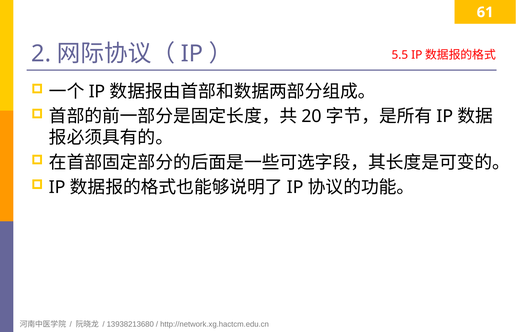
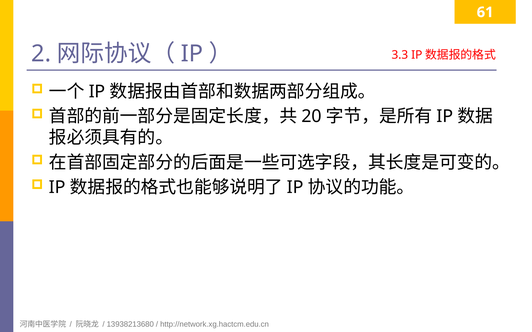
5.5: 5.5 -> 3.3
